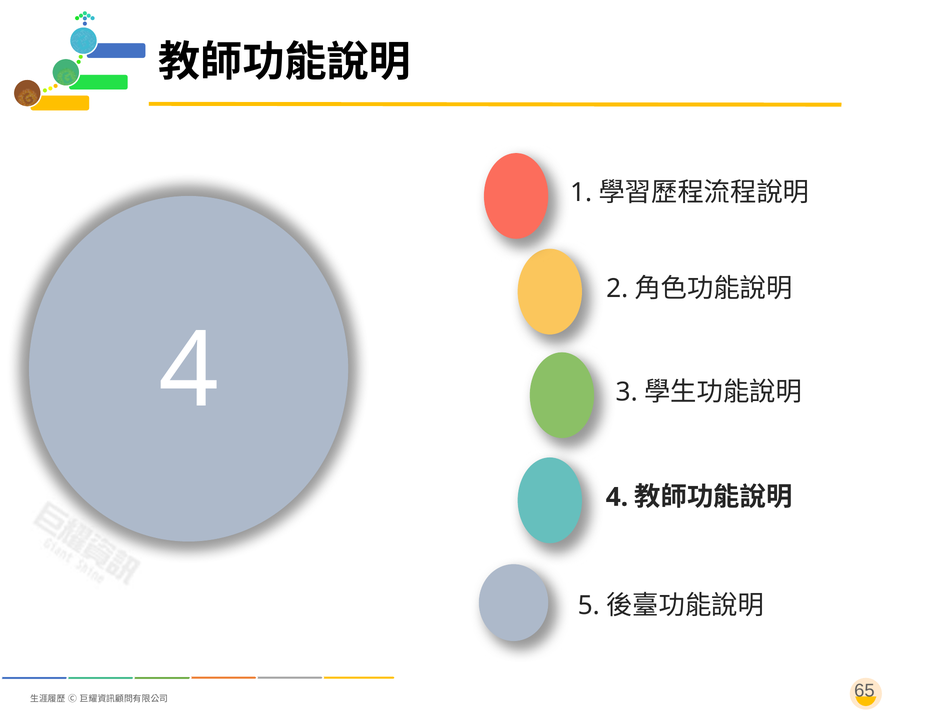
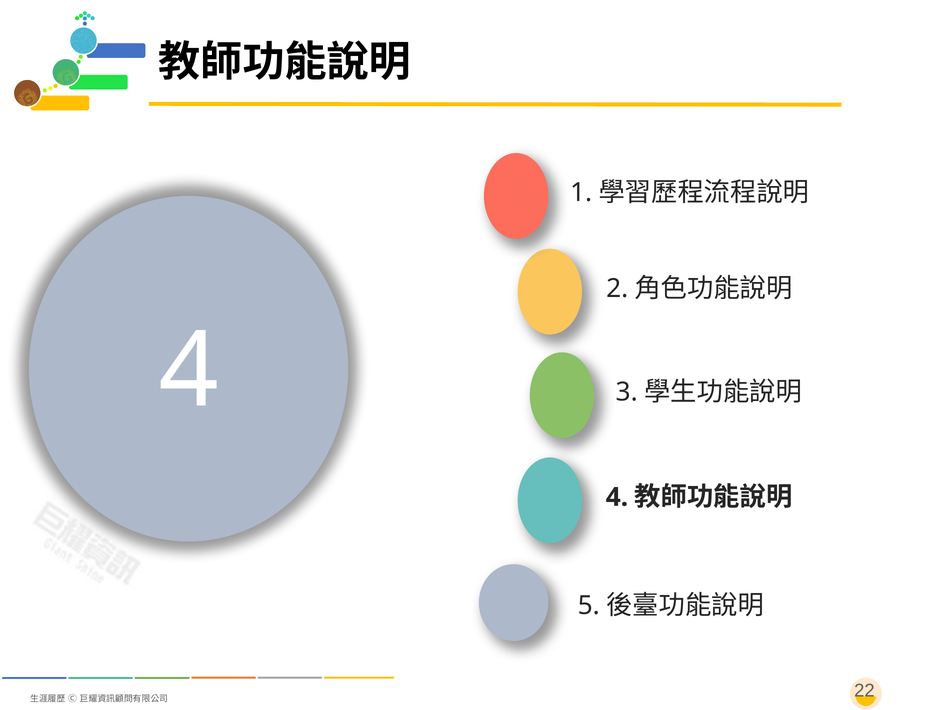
65: 65 -> 22
